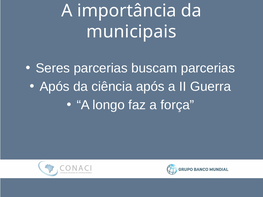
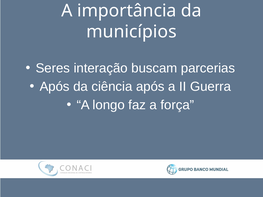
municipais: municipais -> municípios
Seres parcerias: parcerias -> interação
